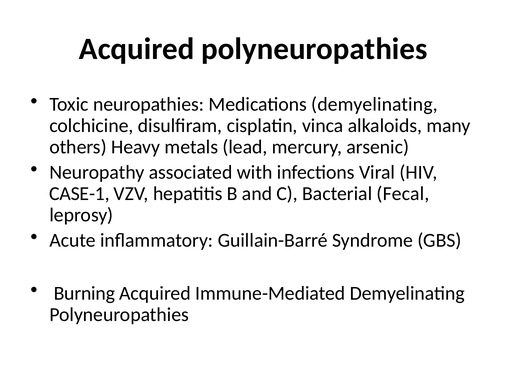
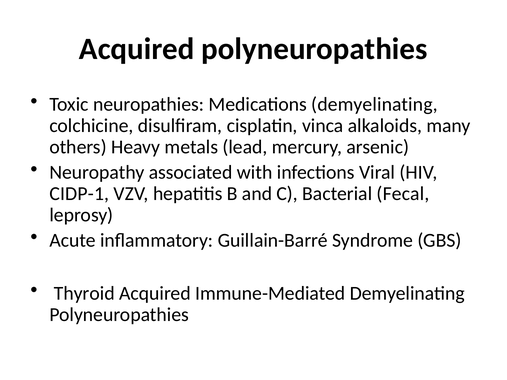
CASE-1: CASE-1 -> CIDP-1
Burning: Burning -> Thyroid
